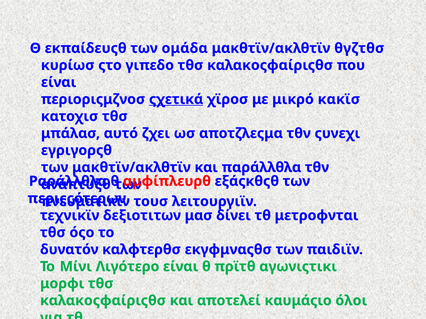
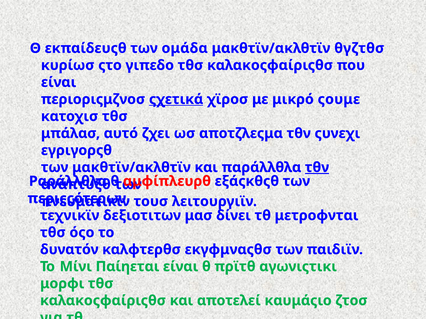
κακϊσ: κακϊσ -> ςουμε
τθν at (317, 168) underline: none -> present
Λιγότερο: Λιγότερο -> Παίηεται
όλοι: όλοι -> ζτοσ
